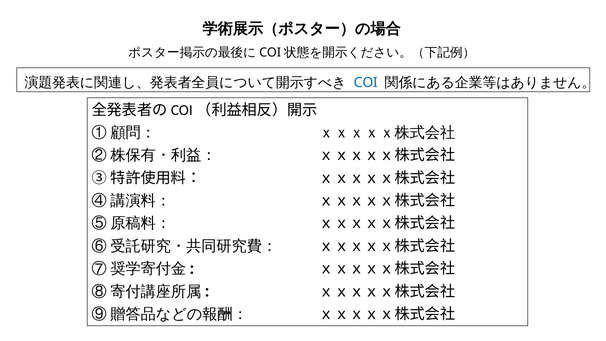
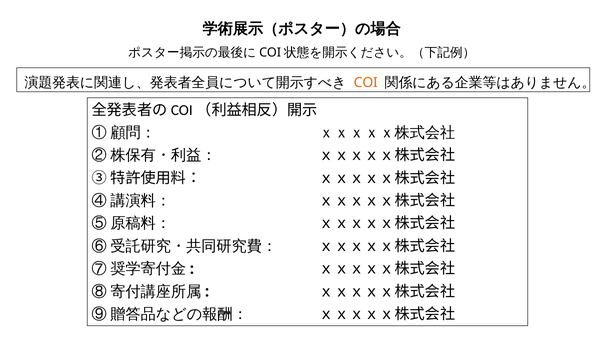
COI colour: blue -> orange
